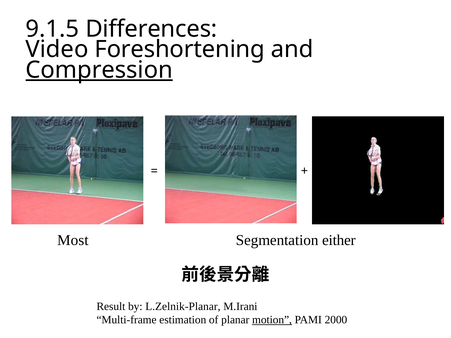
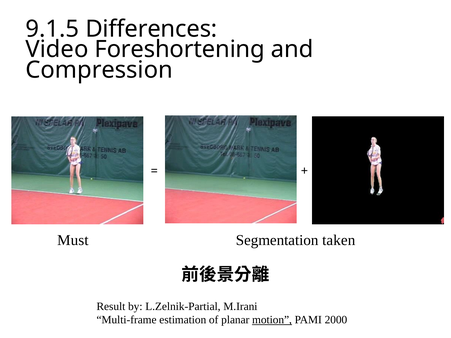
Compression underline: present -> none
Most: Most -> Must
either: either -> taken
L.Zelnik-Planar: L.Zelnik-Planar -> L.Zelnik-Partial
